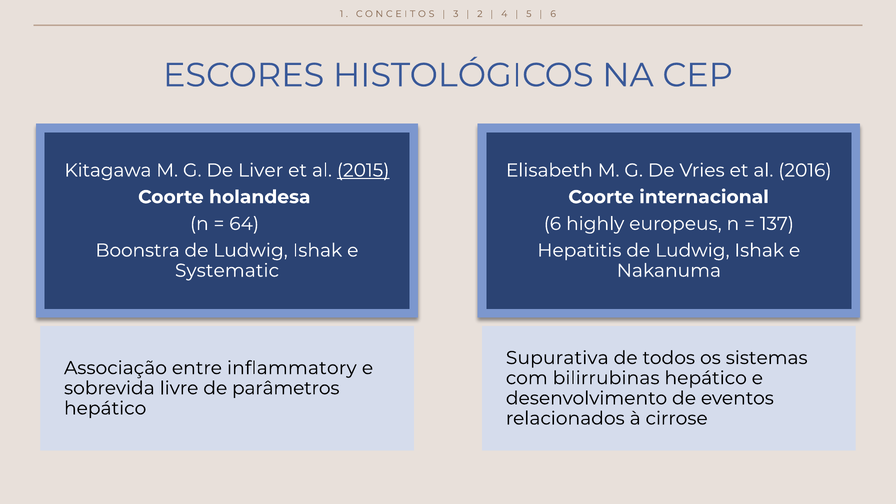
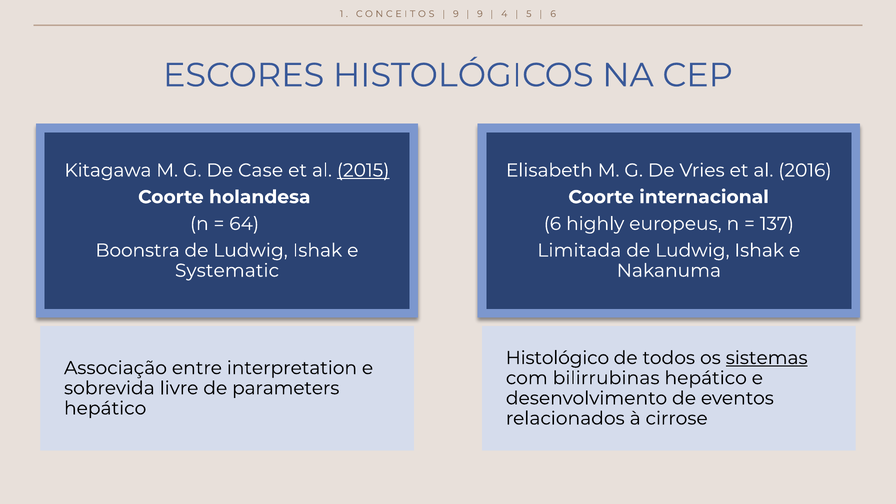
3 at (456, 14): 3 -> 9
2 at (480, 14): 2 -> 9
Liver: Liver -> Case
Hepatitis: Hepatitis -> Limitada
Supurativa: Supurativa -> Histológico
sistemas underline: none -> present
inflammatory: inflammatory -> interpretation
parâmetros: parâmetros -> parameters
